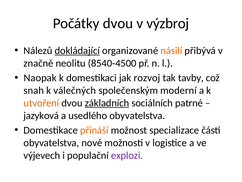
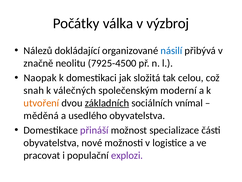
Počátky dvou: dvou -> válka
dokládající underline: present -> none
násilí colour: orange -> blue
8540-4500: 8540-4500 -> 7925-4500
rozvoj: rozvoj -> složitá
tavby: tavby -> celou
patrné: patrné -> vnímal
jazyková: jazyková -> měděná
přináší colour: orange -> purple
výjevech: výjevech -> pracovat
